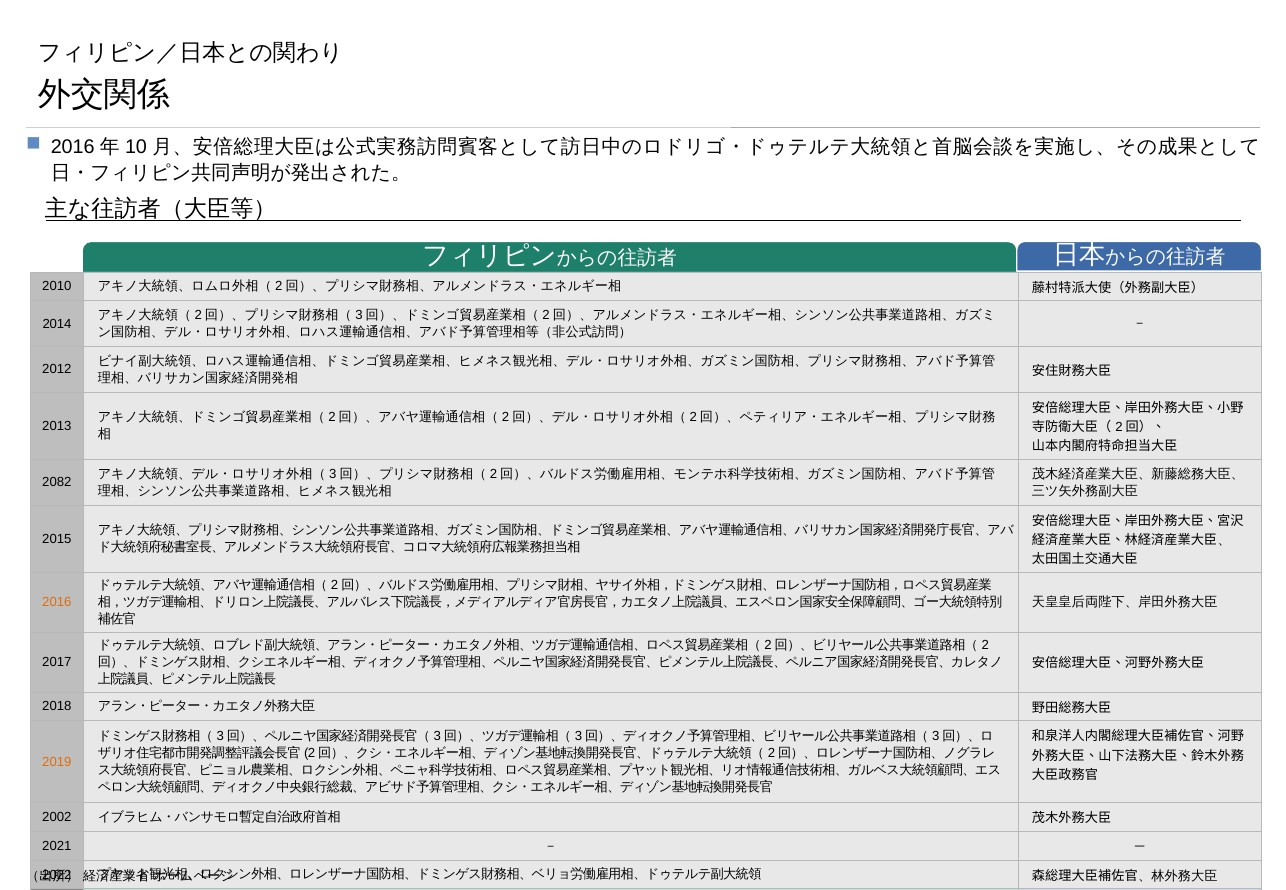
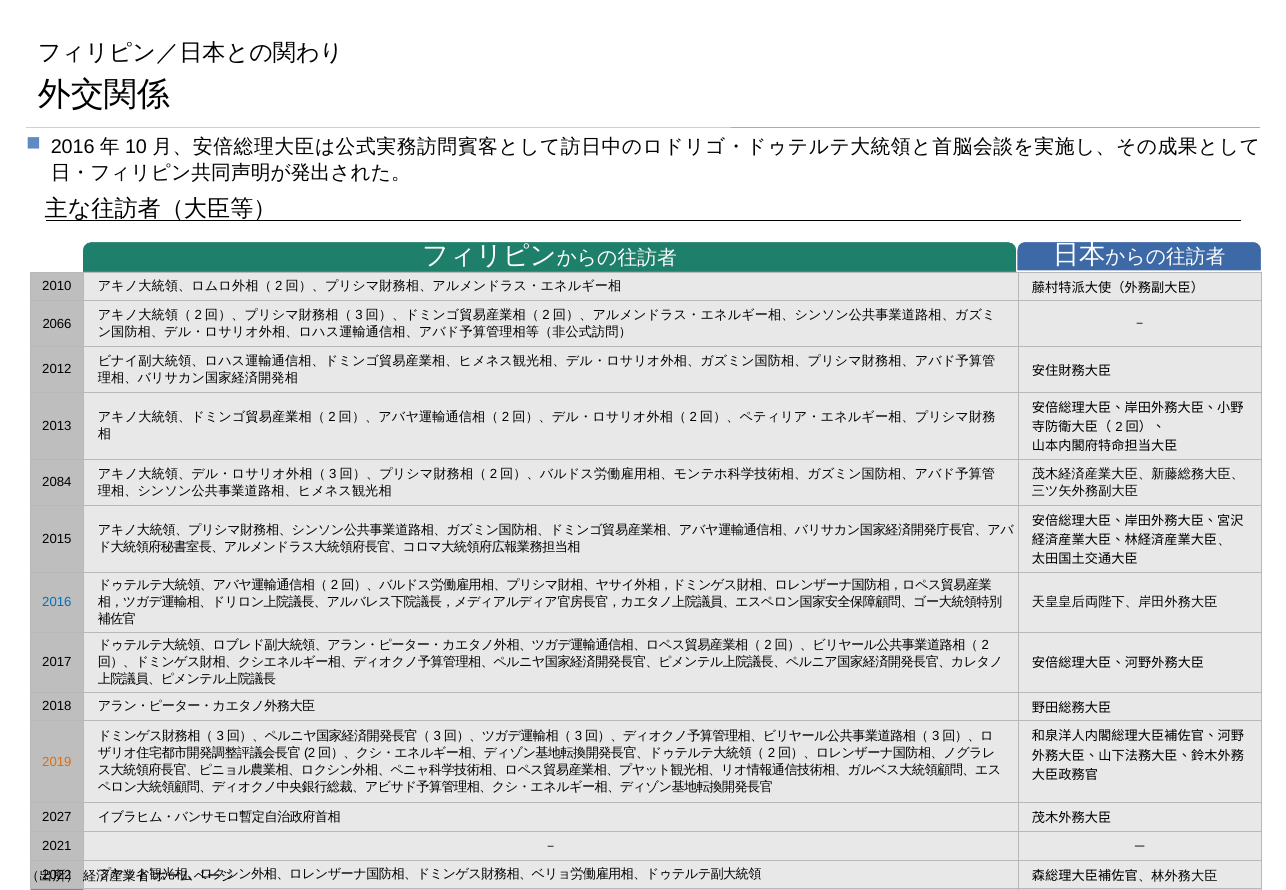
2014: 2014 -> 2066
2082: 2082 -> 2084
2016 at (57, 603) colour: orange -> blue
2002: 2002 -> 2027
